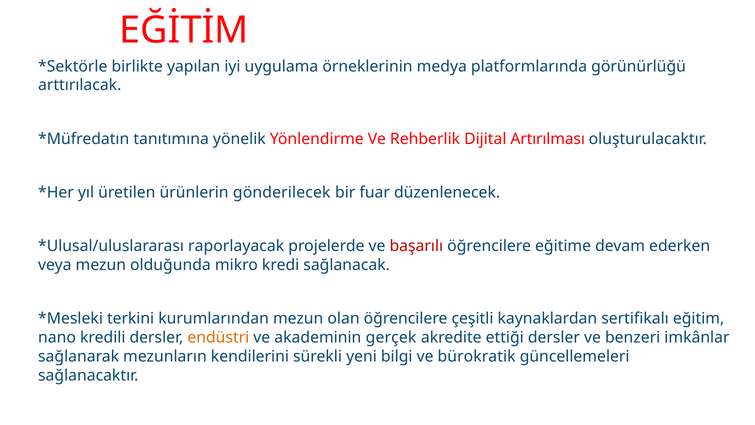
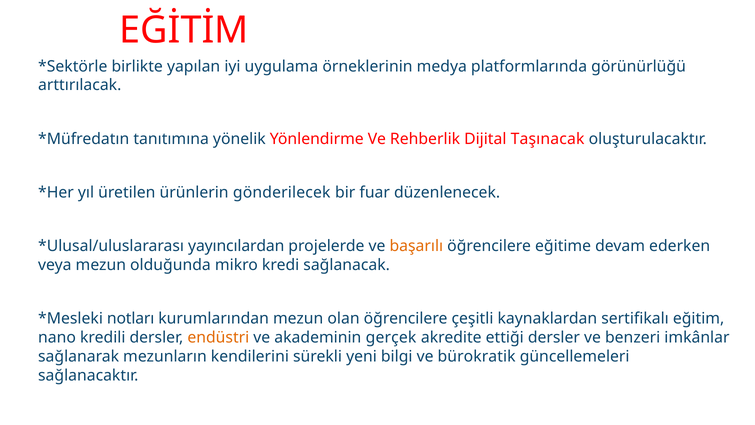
Artırılması: Artırılması -> Taşınacak
raporlayacak: raporlayacak -> yayıncılardan
başarılı colour: red -> orange
terkini: terkini -> notları
